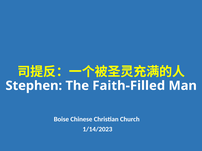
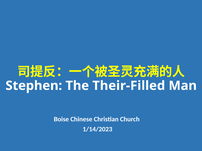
Faith-Filled: Faith-Filled -> Their-Filled
